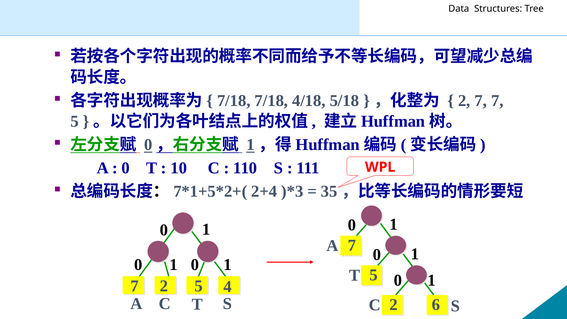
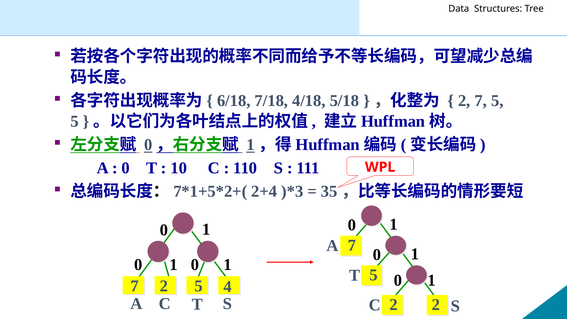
7/18 at (234, 101): 7/18 -> 6/18
7 7: 7 -> 5
2 6: 6 -> 2
